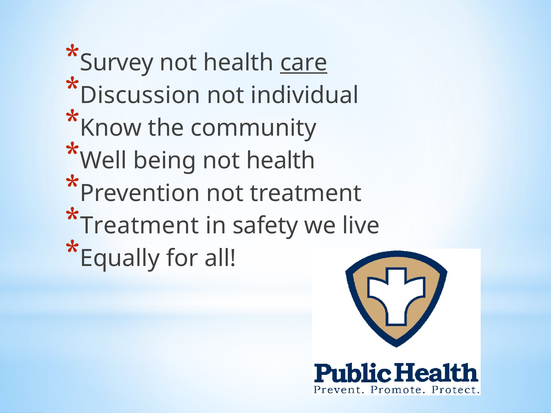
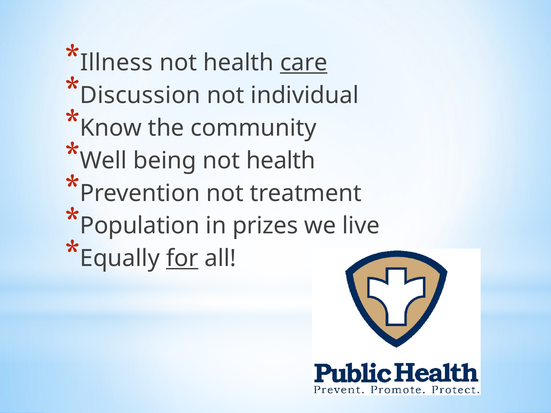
Survey: Survey -> Illness
Treatment at (140, 226): Treatment -> Population
safety: safety -> prizes
for underline: none -> present
